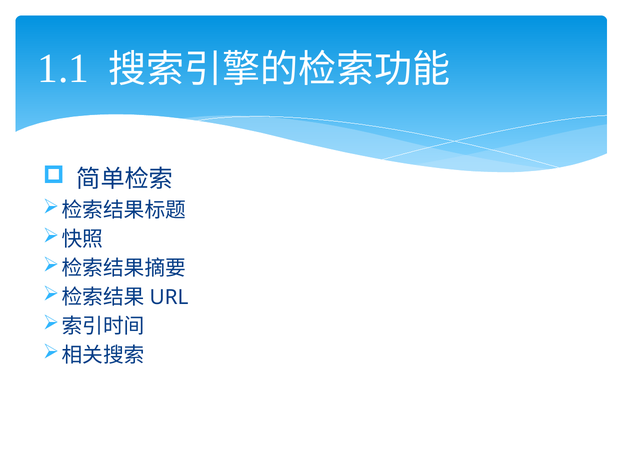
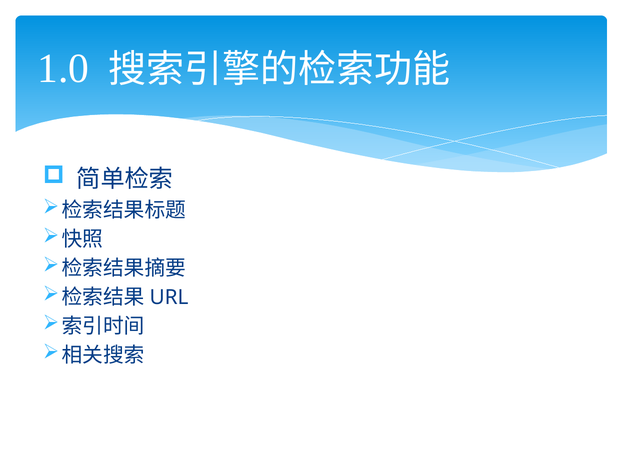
1.1: 1.1 -> 1.0
